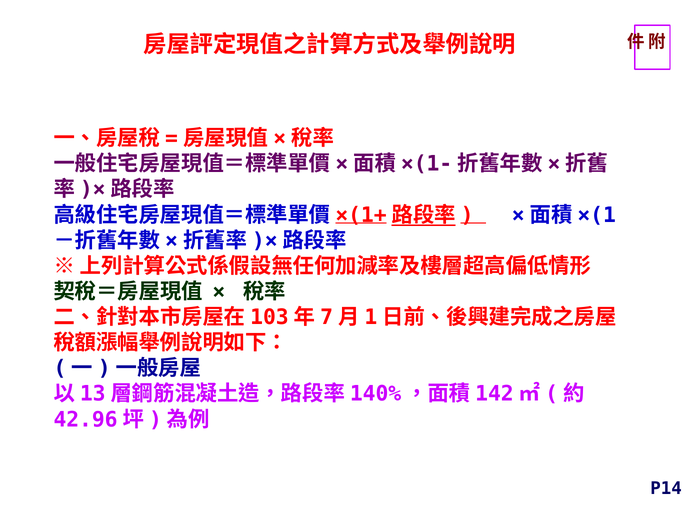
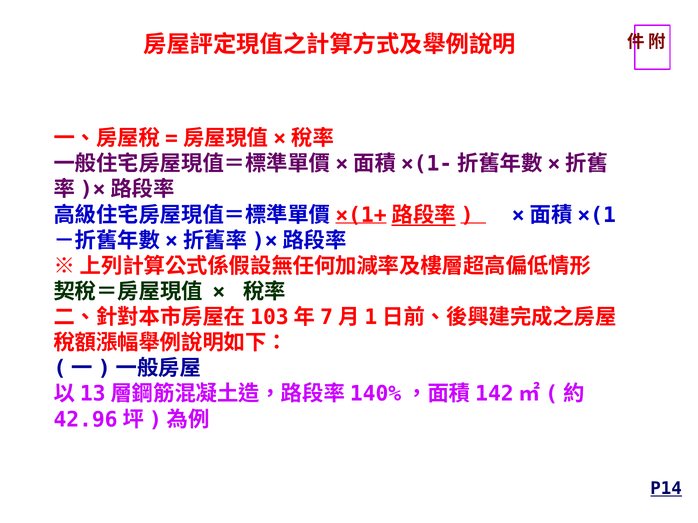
P14 underline: none -> present
